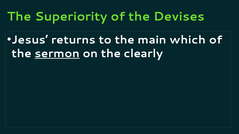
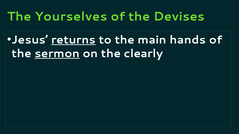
Superiority: Superiority -> Yourselves
returns underline: none -> present
which: which -> hands
